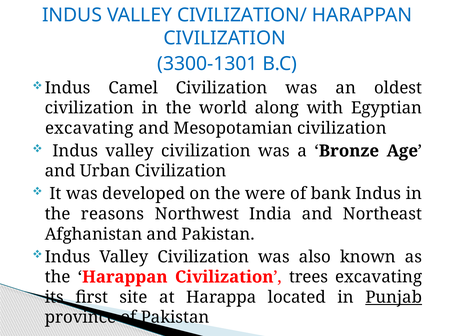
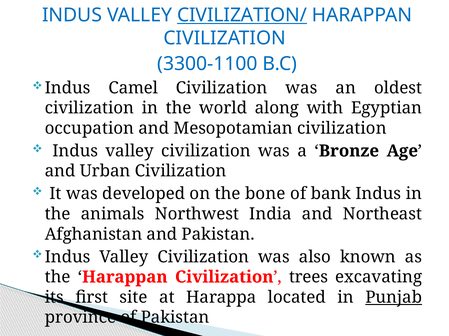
CIVILIZATION/ underline: none -> present
3300-1301: 3300-1301 -> 3300-1100
excavating at (89, 129): excavating -> occupation
were: were -> bone
reasons: reasons -> animals
